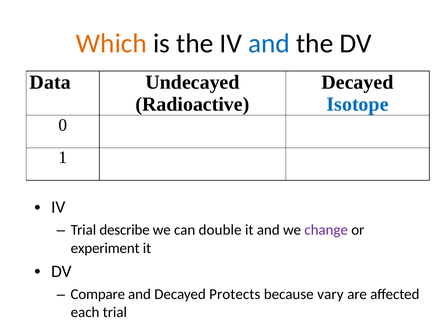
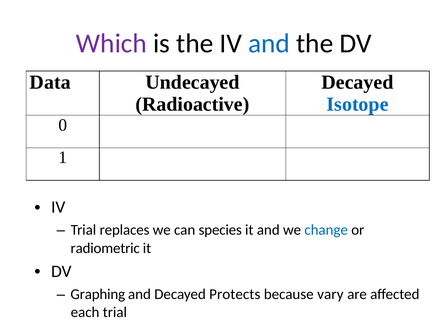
Which colour: orange -> purple
describe: describe -> replaces
double: double -> species
change colour: purple -> blue
experiment: experiment -> radiometric
Compare: Compare -> Graphing
